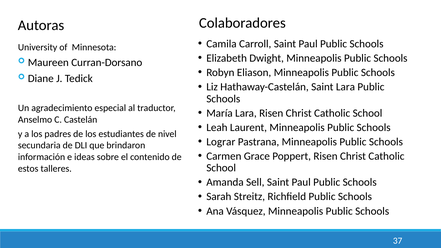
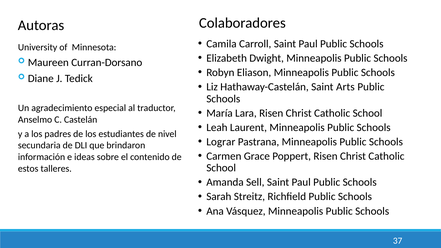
Saint Lara: Lara -> Arts
